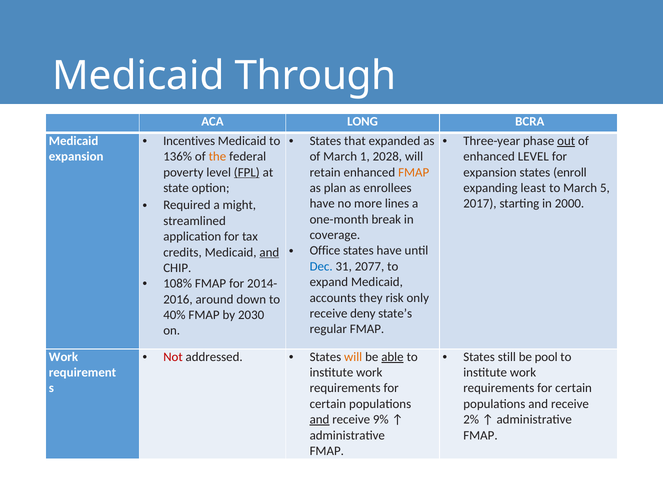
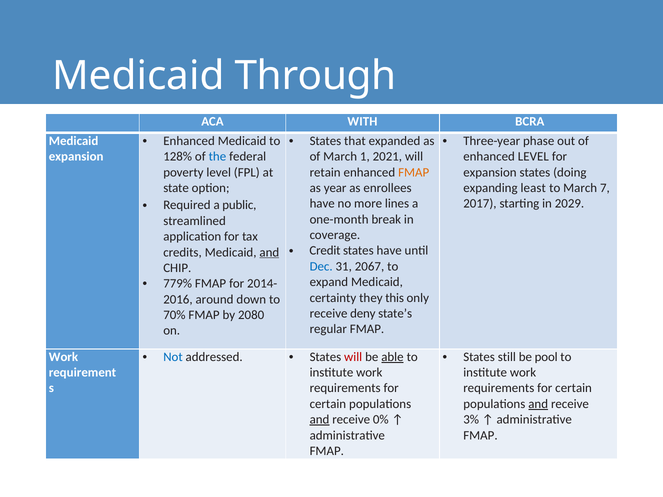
LONG: LONG -> WITH
Incentives at (189, 141): Incentives -> Enhanced
out underline: present -> none
136%: 136% -> 128%
the colour: orange -> blue
2028: 2028 -> 2021
FPL underline: present -> none
enroll: enroll -> doing
plan: plan -> year
5: 5 -> 7
2000: 2000 -> 2029
might: might -> public
Office: Office -> Credit
2077: 2077 -> 2067
108%: 108% -> 779%
accounts: accounts -> certainty
risk: risk -> this
40%: 40% -> 70%
2030: 2030 -> 2080
Not colour: red -> blue
will at (353, 357) colour: orange -> red
and at (538, 404) underline: none -> present
9%: 9% -> 0%
2%: 2% -> 3%
